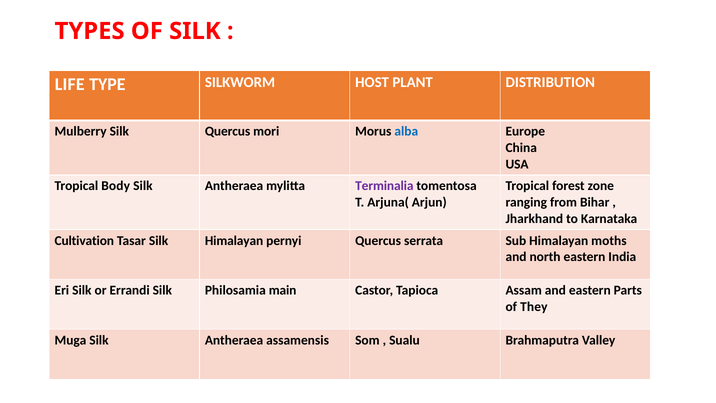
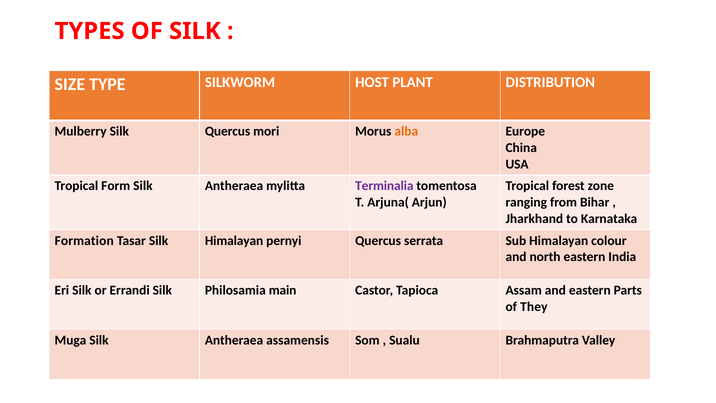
LIFE: LIFE -> SIZE
alba colour: blue -> orange
Body: Body -> Form
Cultivation: Cultivation -> Formation
moths: moths -> colour
